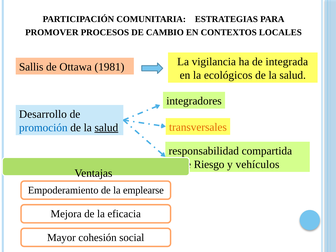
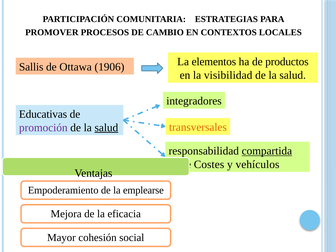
1981: 1981 -> 1906
vigilancia: vigilancia -> elementos
integrada: integrada -> productos
ecológicos: ecológicos -> visibilidad
Desarrollo: Desarrollo -> Educativas
promoción colour: blue -> purple
compartida underline: none -> present
Riesgo: Riesgo -> Costes
